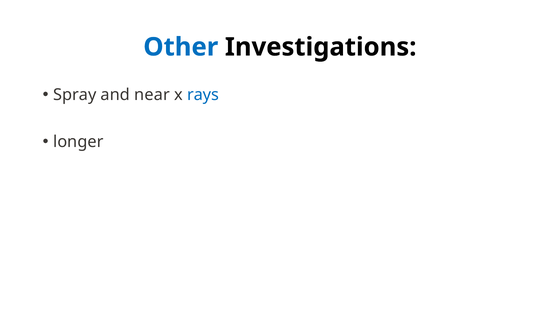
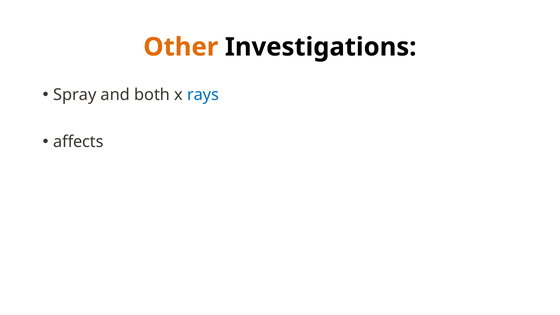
Other colour: blue -> orange
near: near -> both
longer: longer -> affects
